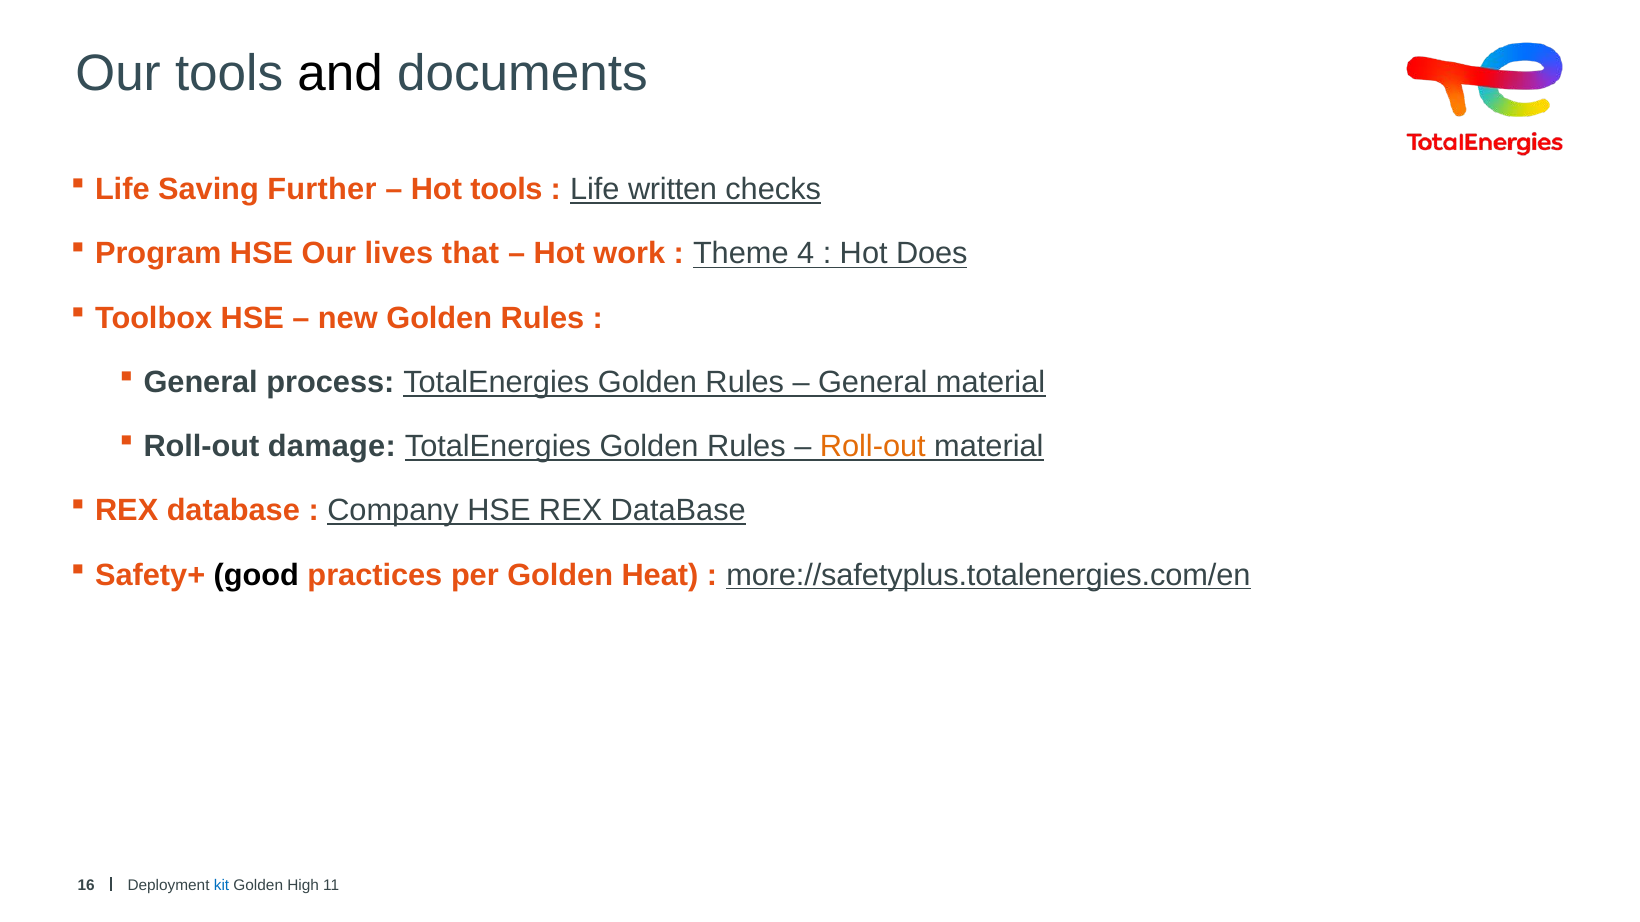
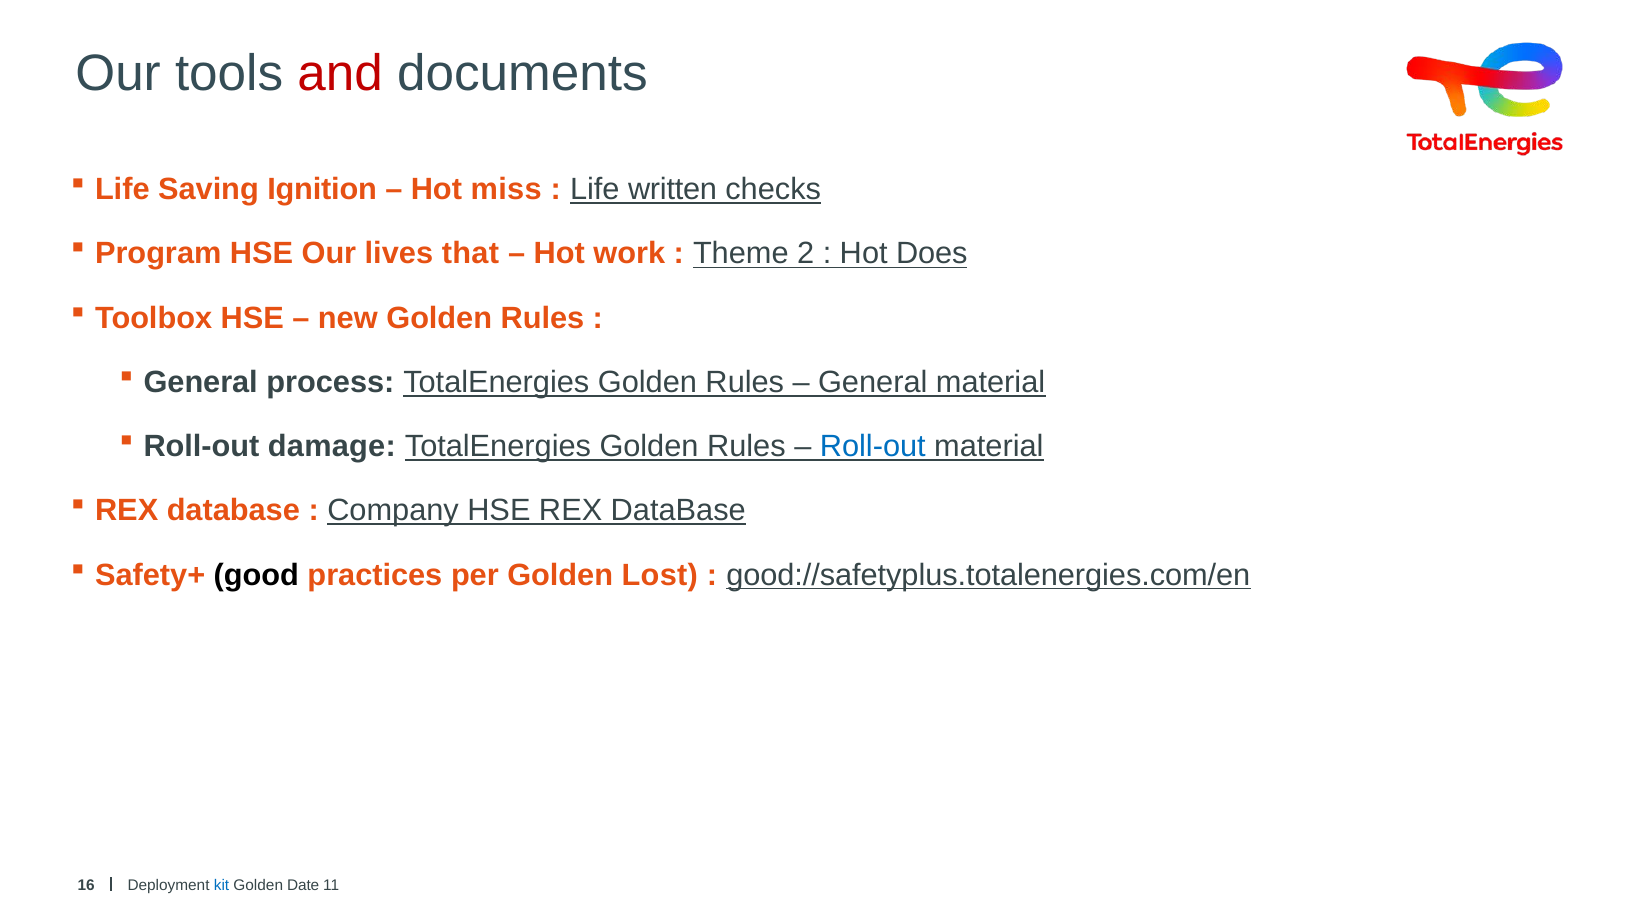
and colour: black -> red
Further: Further -> Ignition
Hot tools: tools -> miss
4: 4 -> 2
Roll-out at (873, 447) colour: orange -> blue
Heat: Heat -> Lost
more://safetyplus.totalenergies.com/en: more://safetyplus.totalenergies.com/en -> good://safetyplus.totalenergies.com/en
High: High -> Date
